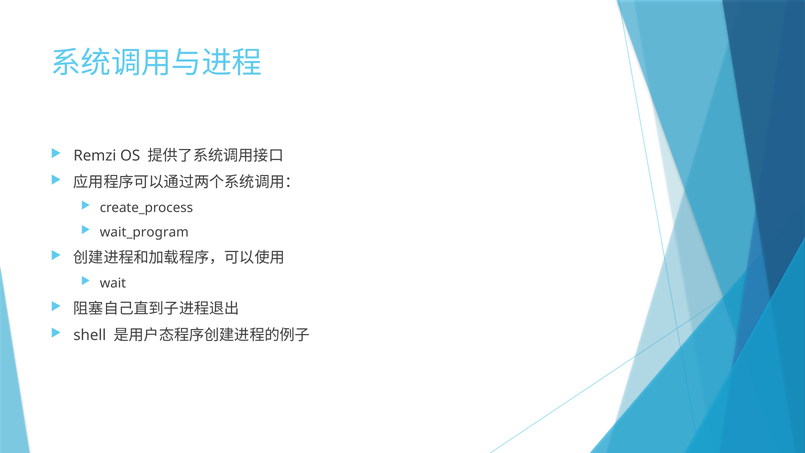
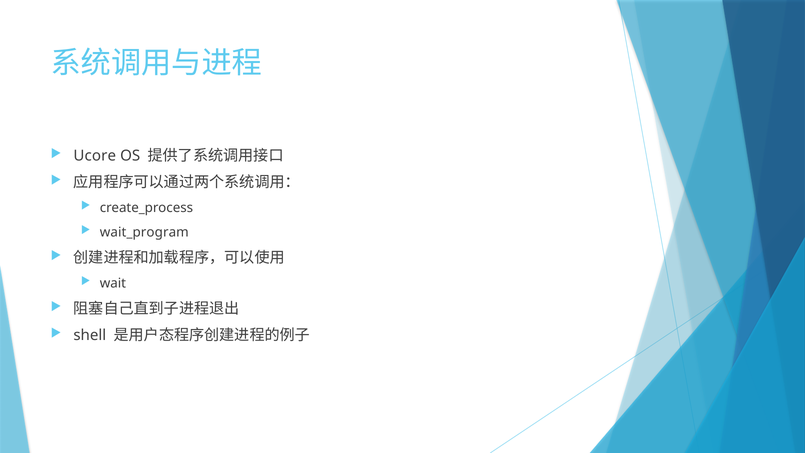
Remzi: Remzi -> Ucore
